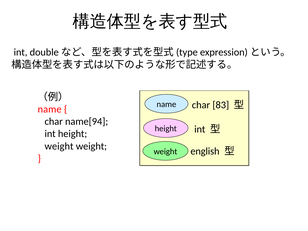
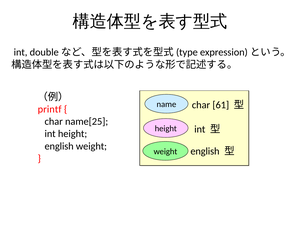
83: 83 -> 61
name at (50, 109): name -> printf
name[94: name[94 -> name[25
weight at (59, 146): weight -> english
